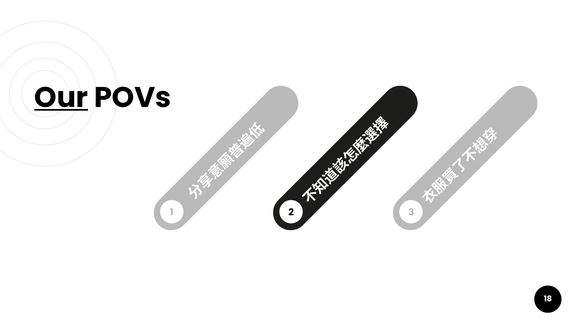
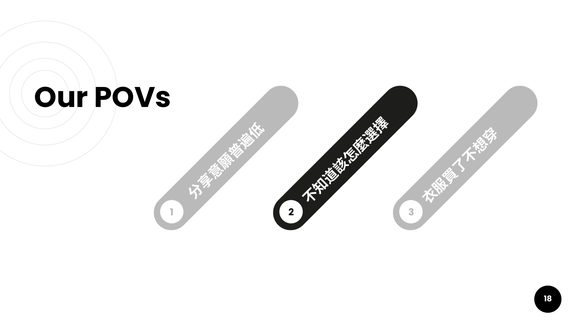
Our underline: present -> none
